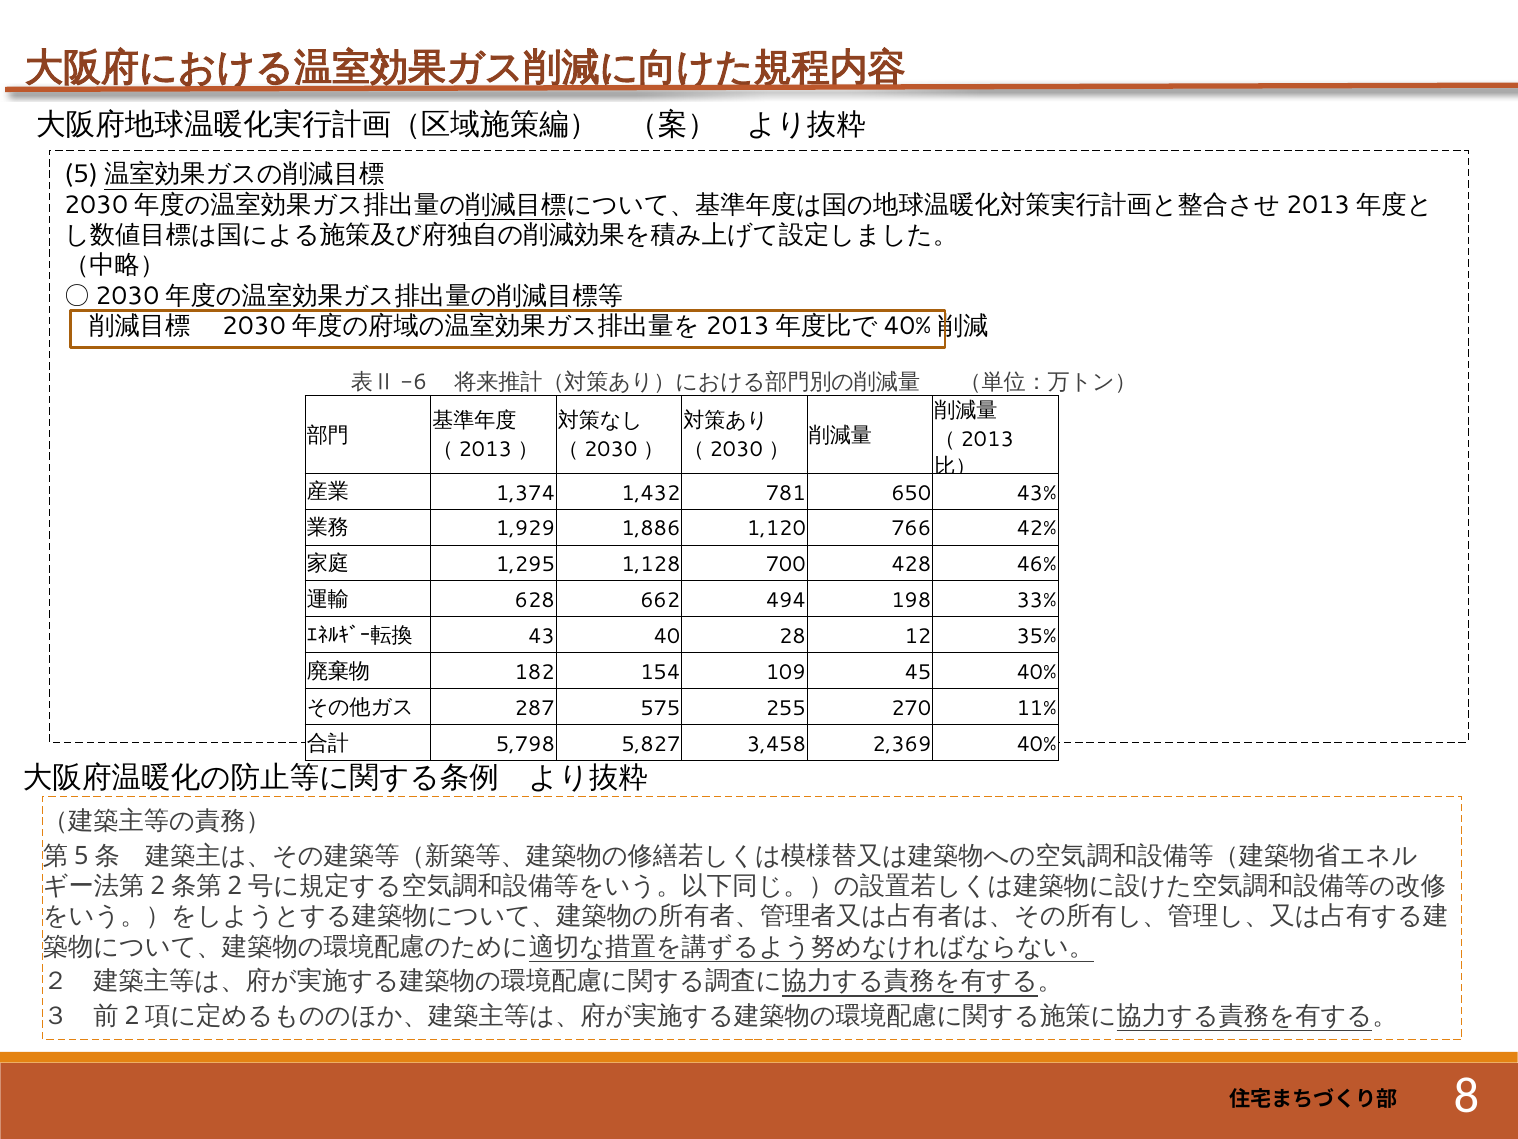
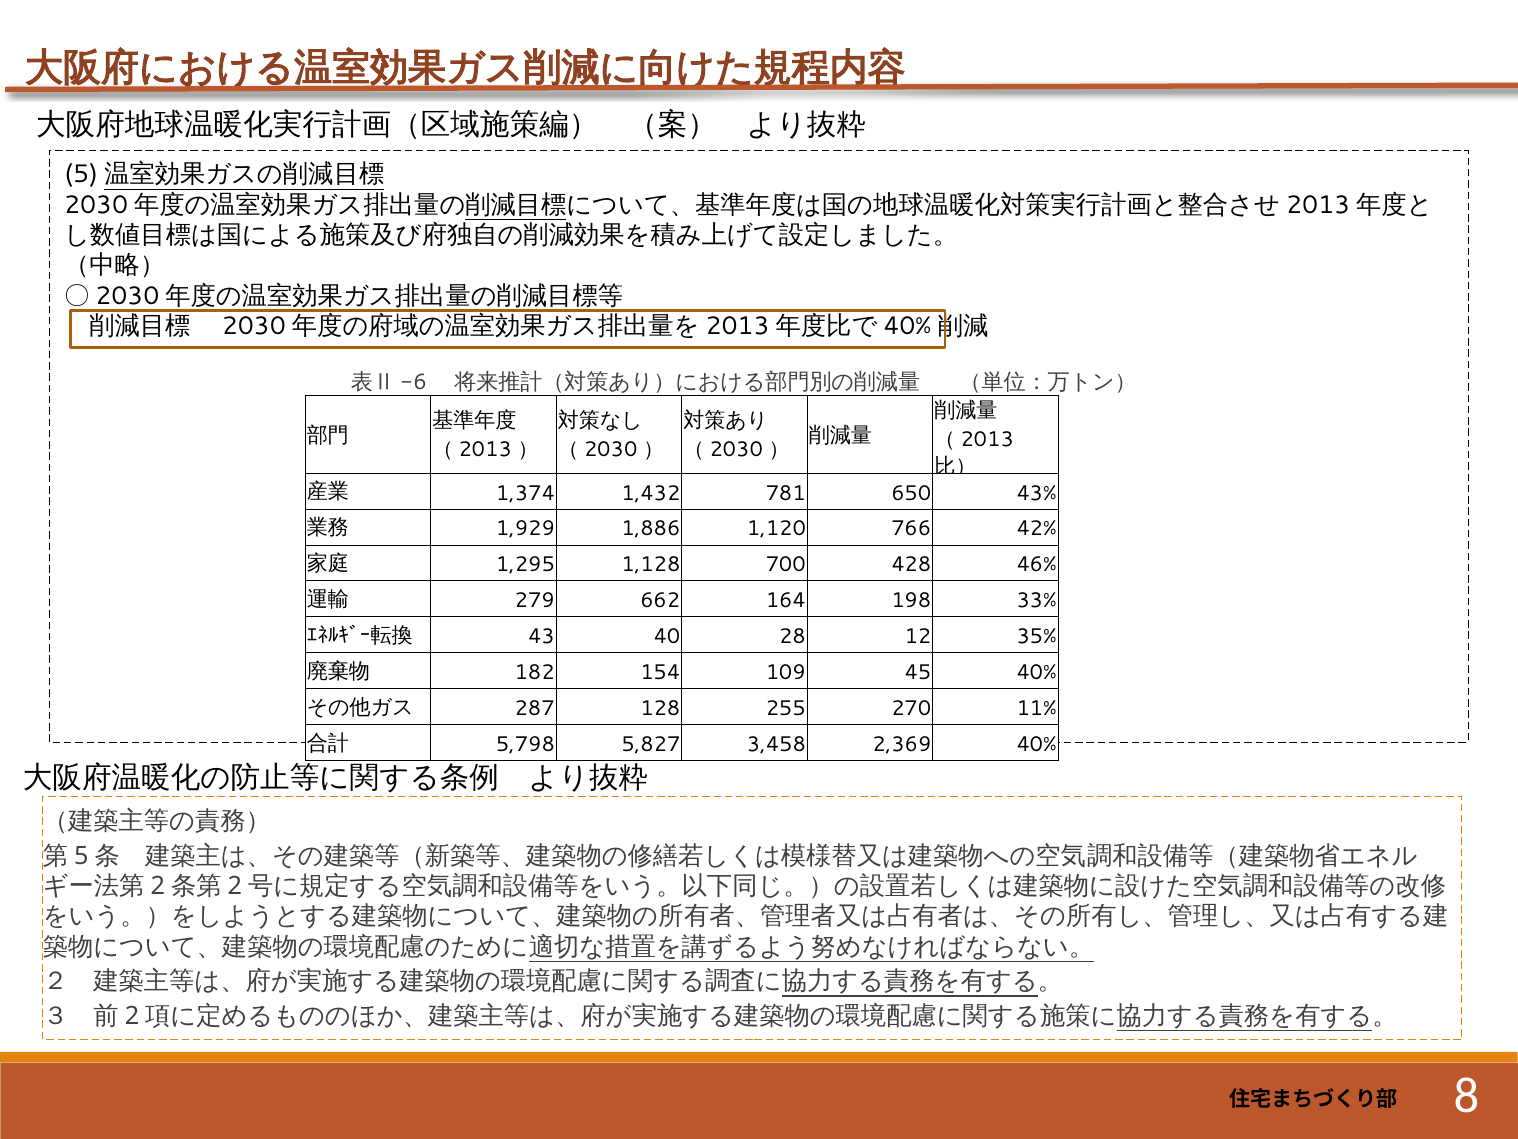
628: 628 -> 279
494: 494 -> 164
575: 575 -> 128
